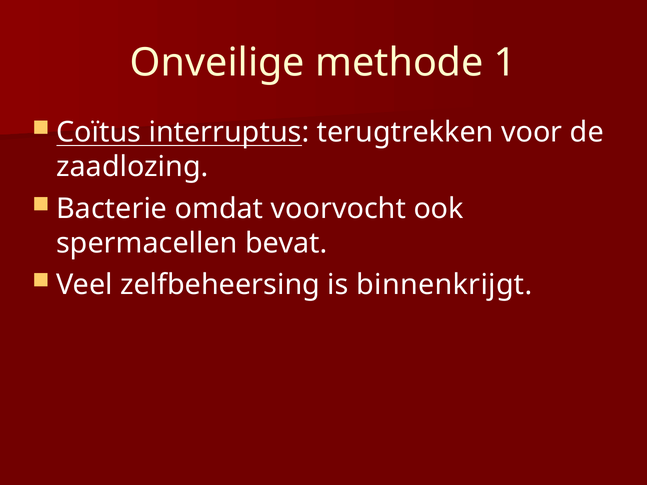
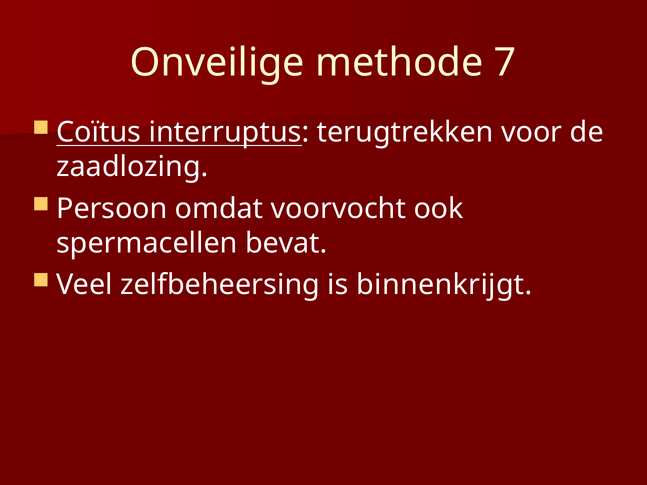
1: 1 -> 7
Bacterie: Bacterie -> Persoon
